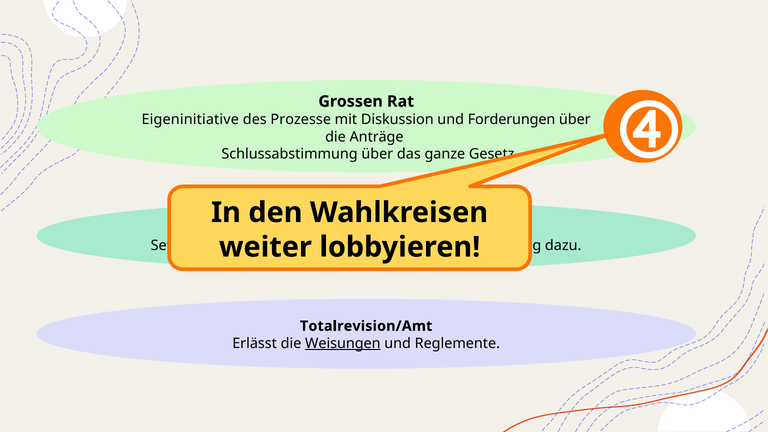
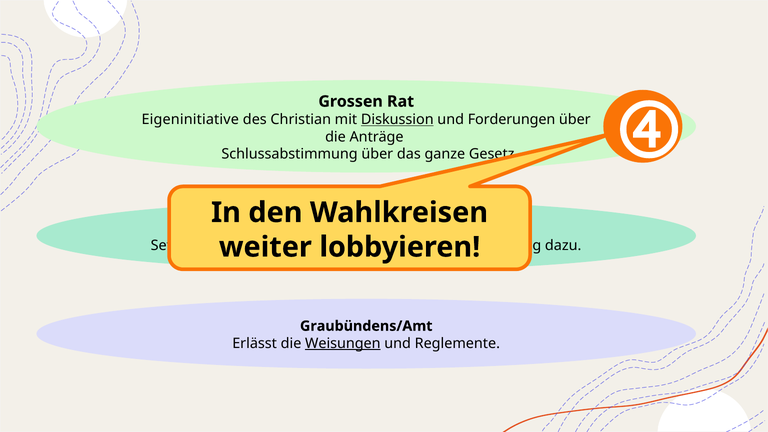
Prozesse: Prozesse -> Christian
Diskussion underline: none -> present
Totalrevision/Amt: Totalrevision/Amt -> Graubündens/Amt
